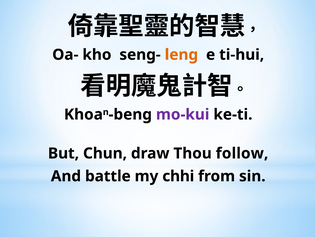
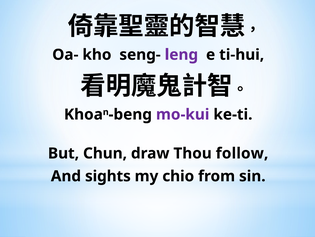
leng colour: orange -> purple
battle: battle -> sights
chhi: chhi -> chio
